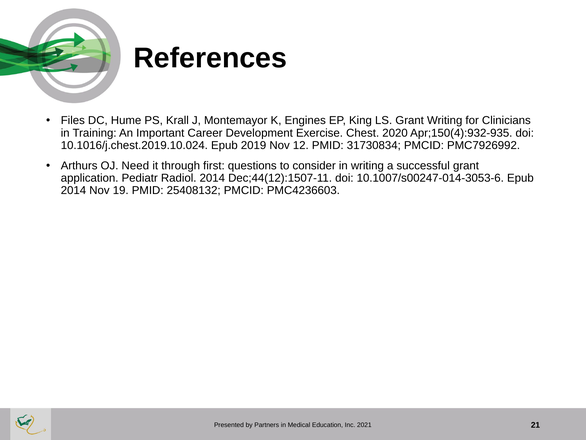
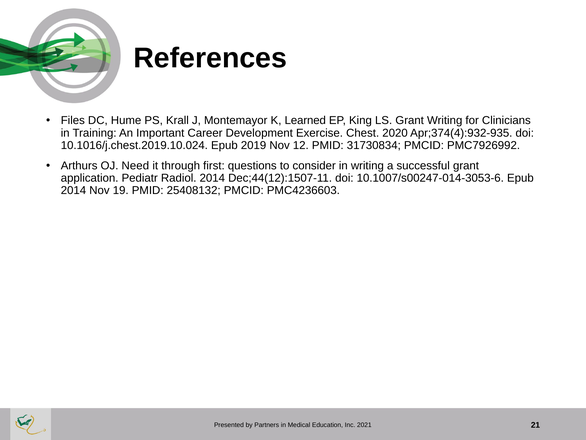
Engines: Engines -> Learned
Apr;150(4):932-935: Apr;150(4):932-935 -> Apr;374(4):932-935
